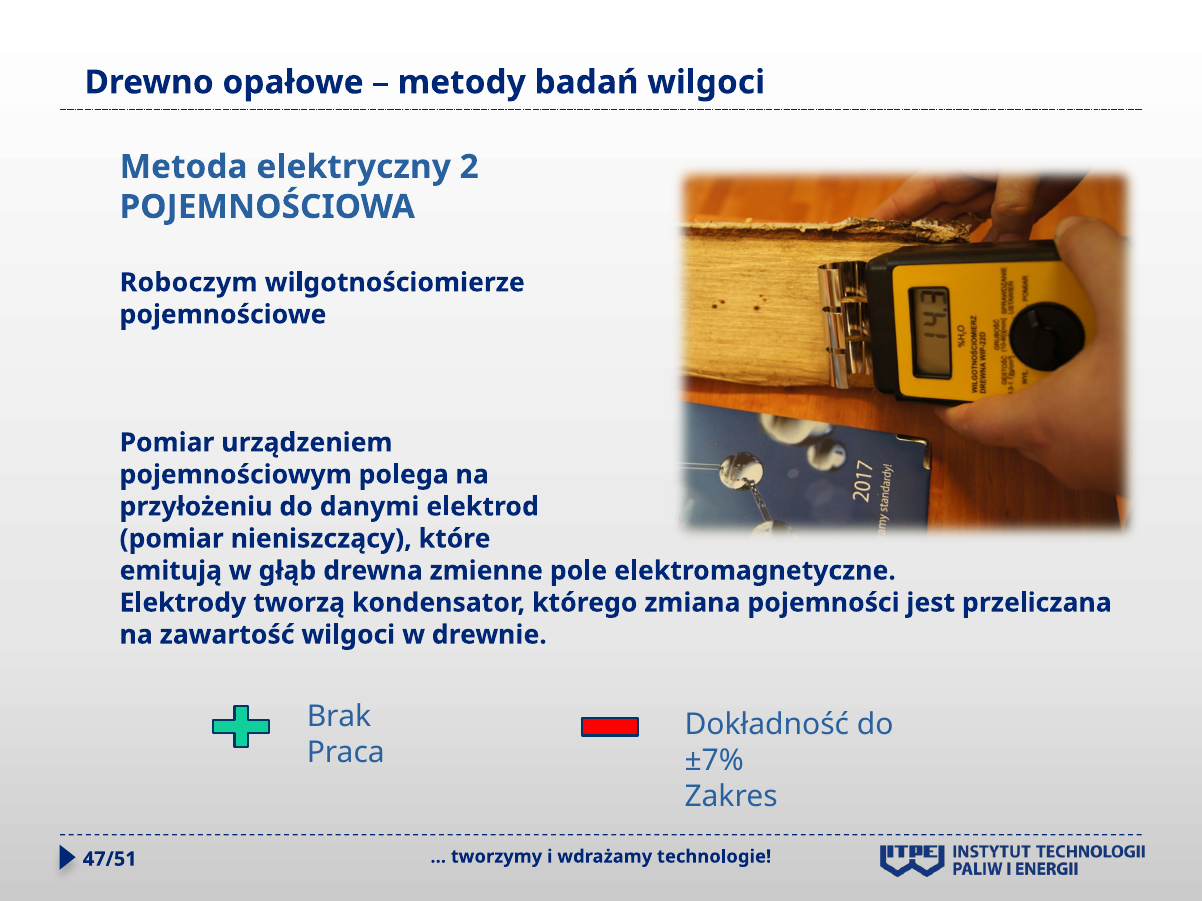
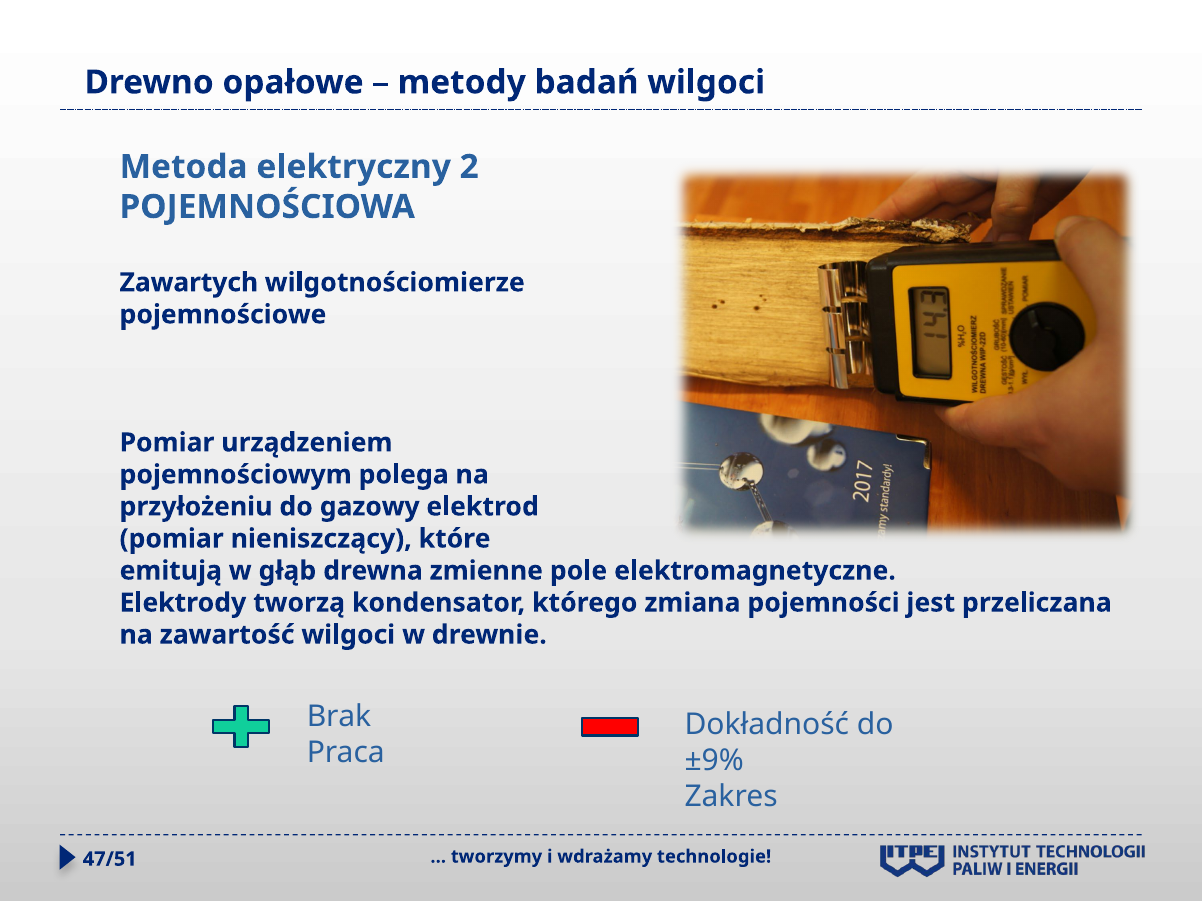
Roboczym: Roboczym -> Zawartych
danymi: danymi -> gazowy
±7%: ±7% -> ±9%
